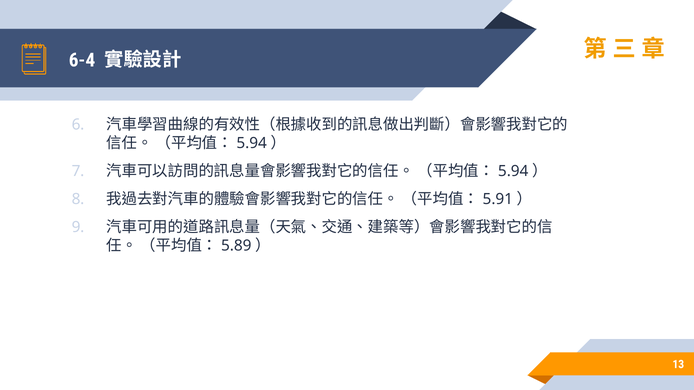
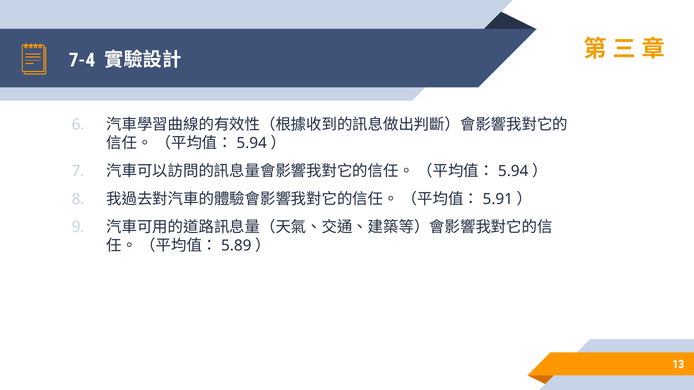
6-4: 6-4 -> 7-4
